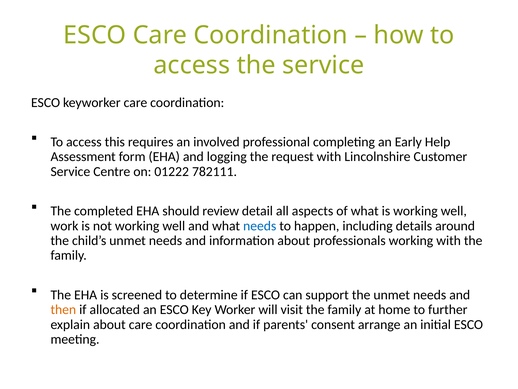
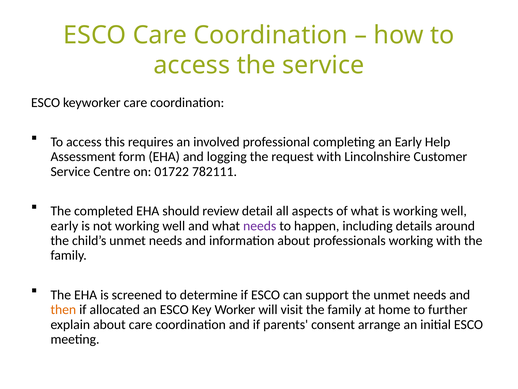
01222: 01222 -> 01722
work at (64, 226): work -> early
needs at (260, 226) colour: blue -> purple
